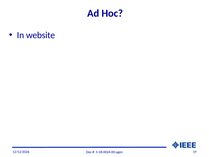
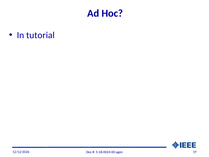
website: website -> tutorial
